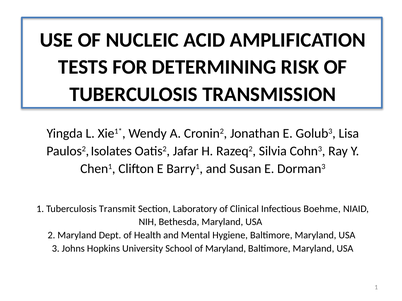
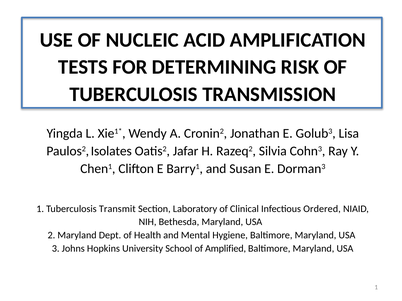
Boehme: Boehme -> Ordered
of Maryland: Maryland -> Amplified
